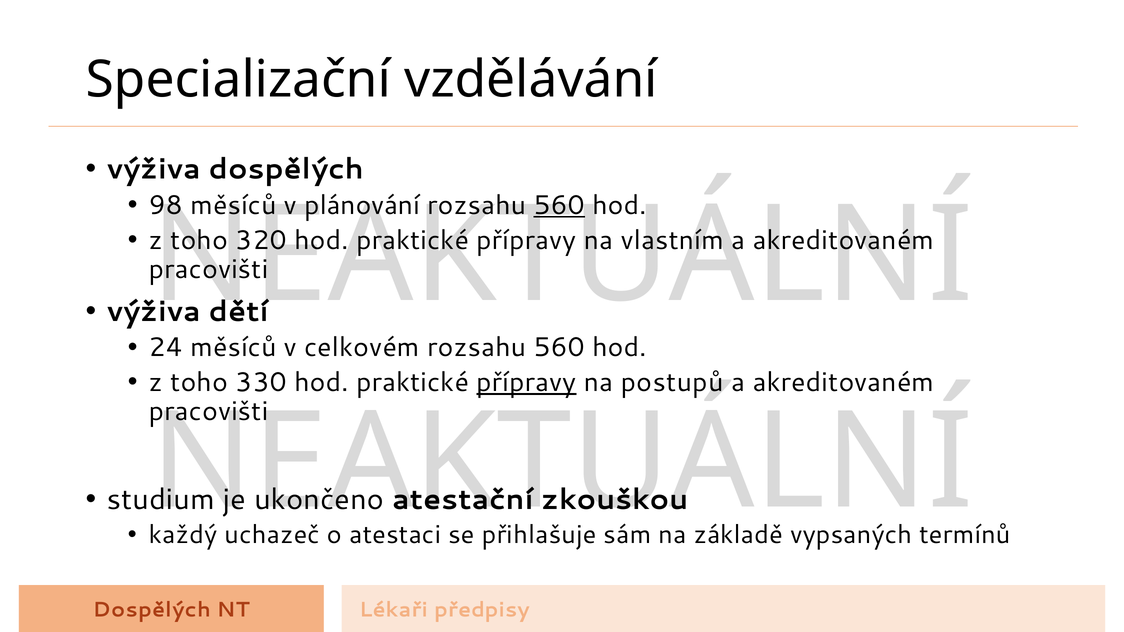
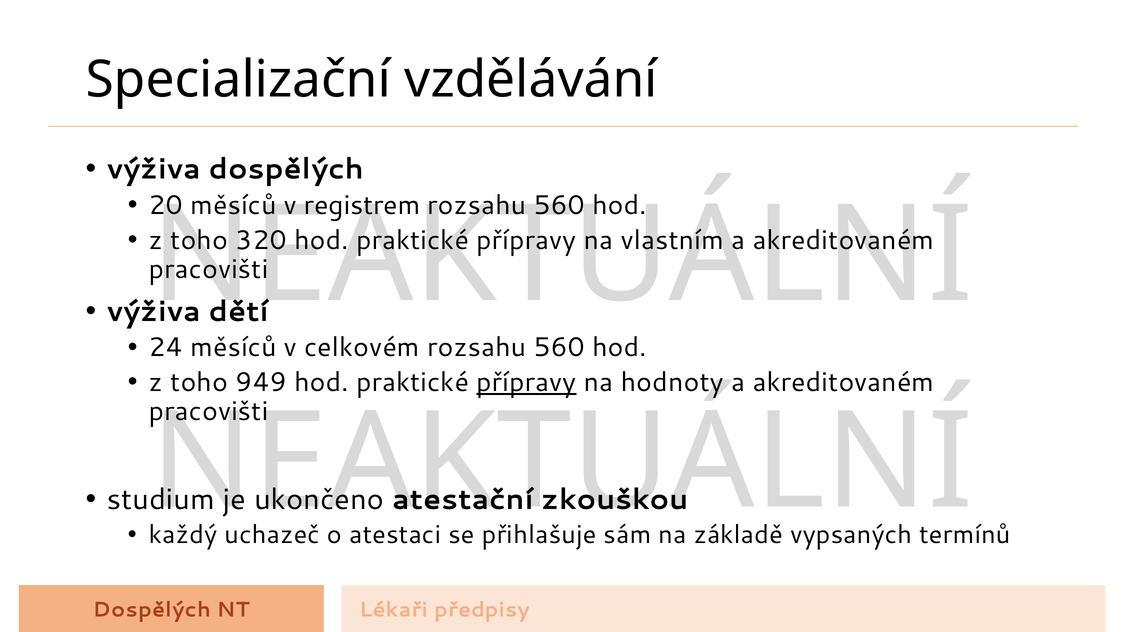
98: 98 -> 20
plánování: plánování -> registrem
560 at (559, 205) underline: present -> none
330: 330 -> 949
postupů: postupů -> hodnoty
